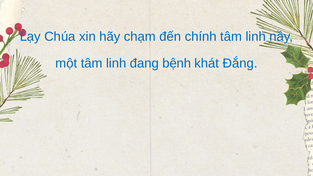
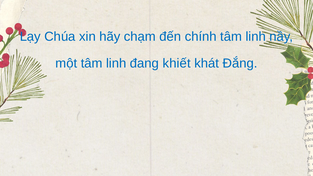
bệnh: bệnh -> khiết
